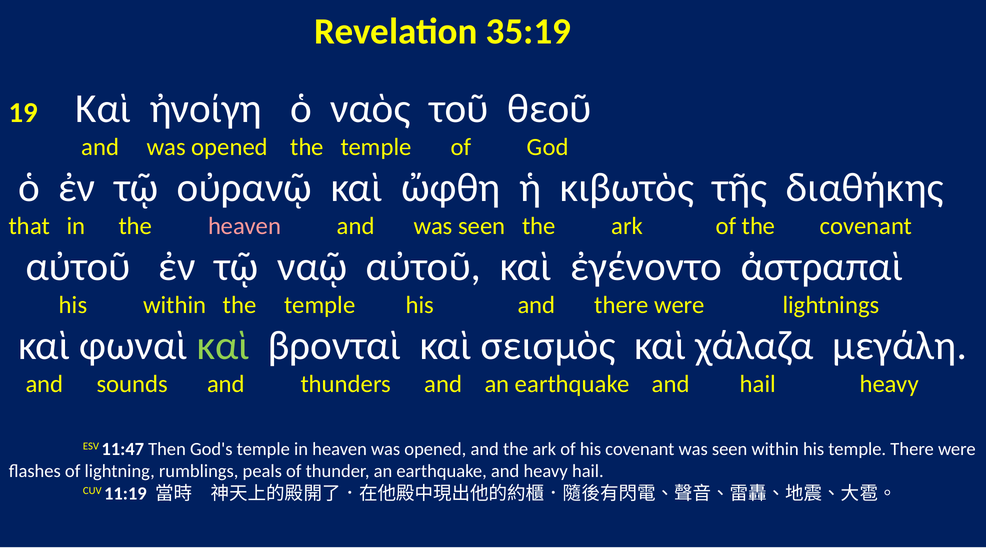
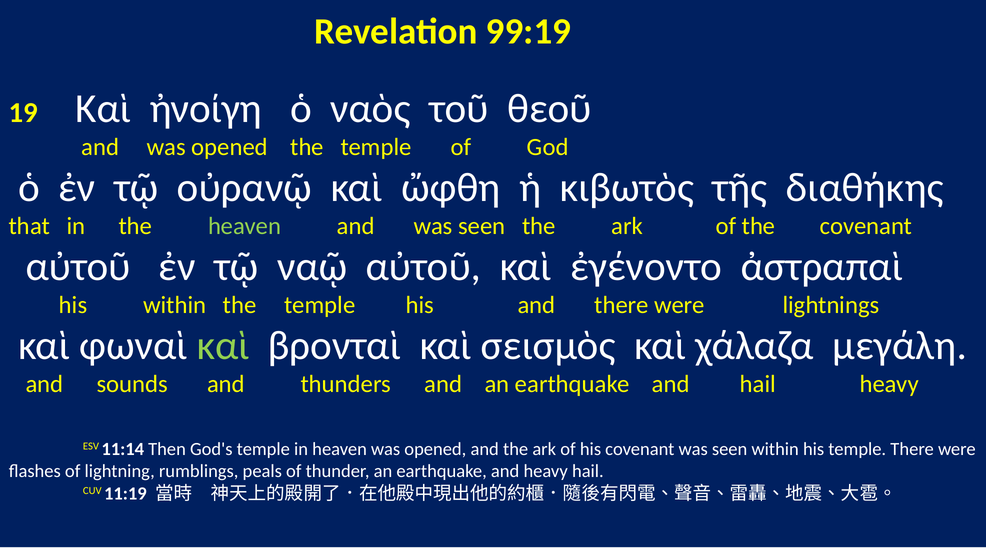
35:19: 35:19 -> 99:19
heaven at (245, 226) colour: pink -> light green
11:47: 11:47 -> 11:14
